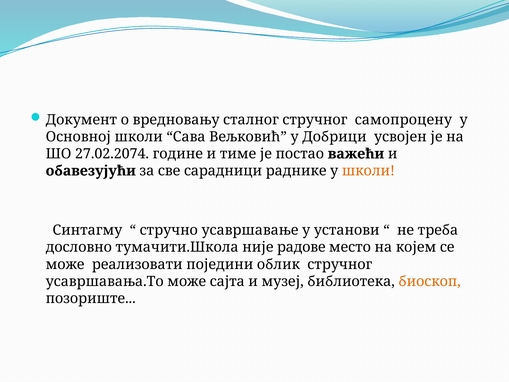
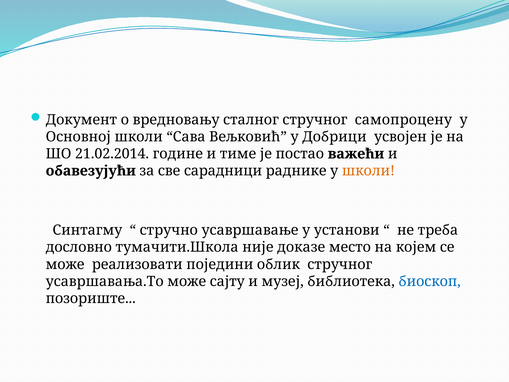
27.02.2074: 27.02.2074 -> 21.02.2014
радове: радове -> доказе
сајта: сајта -> сајту
биоскоп colour: orange -> blue
